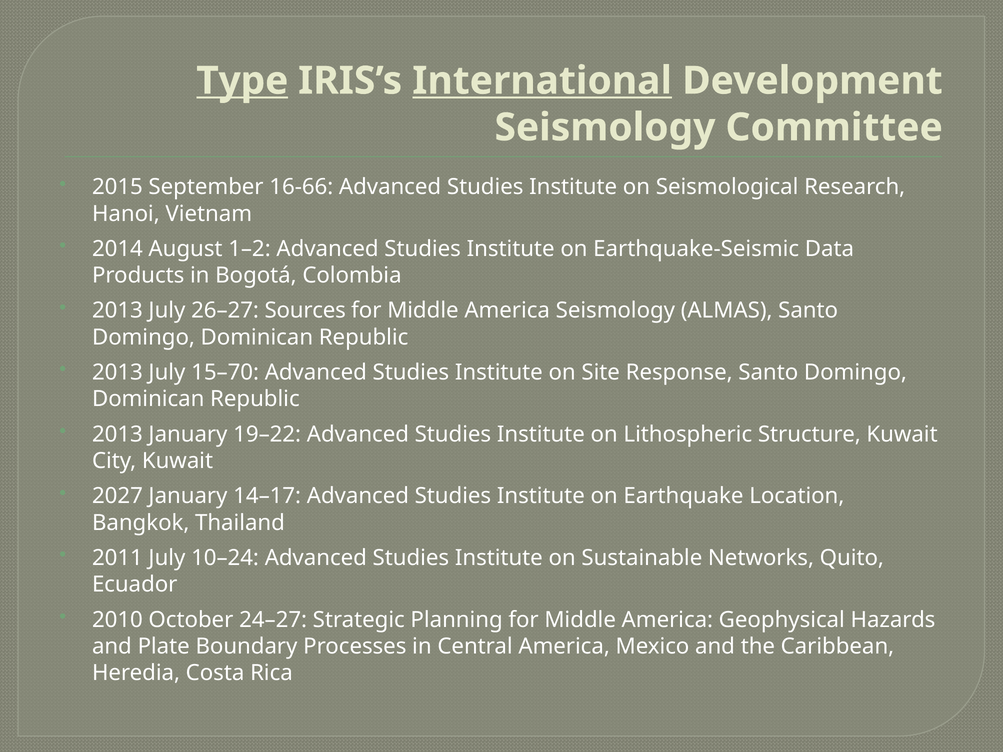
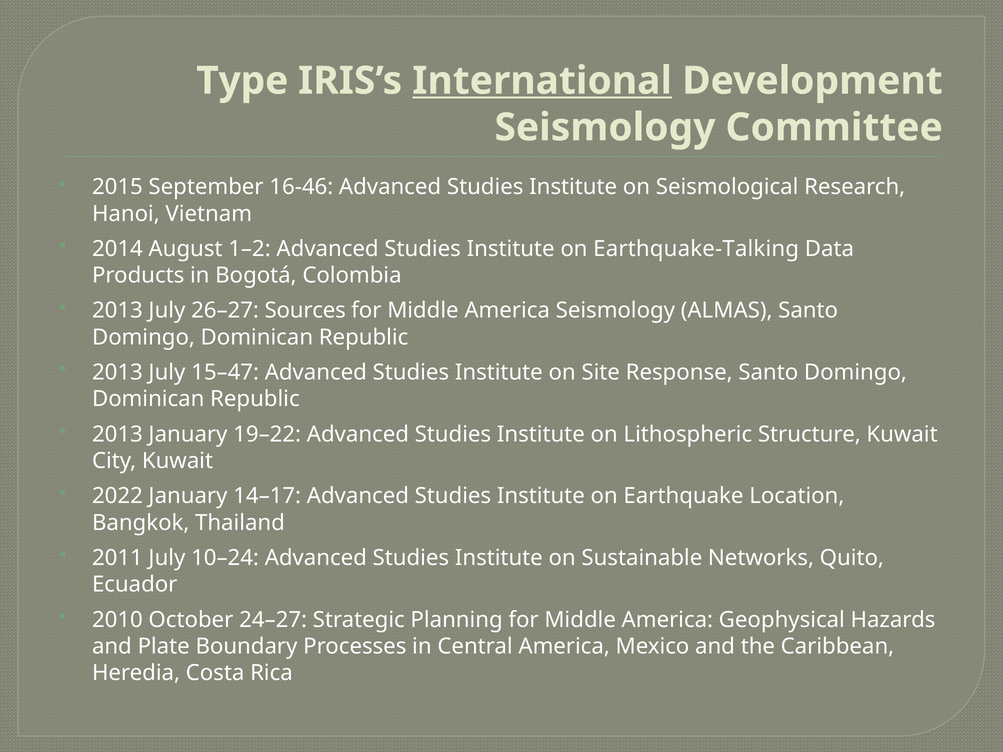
Type underline: present -> none
16-66: 16-66 -> 16-46
Earthquake-Seismic: Earthquake-Seismic -> Earthquake-Talking
15–70: 15–70 -> 15–47
2027: 2027 -> 2022
